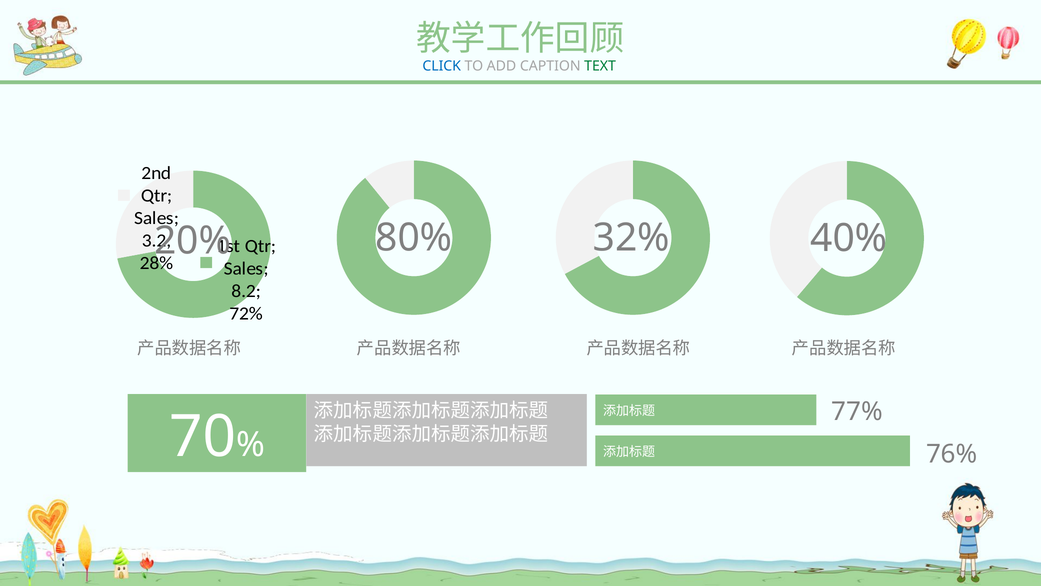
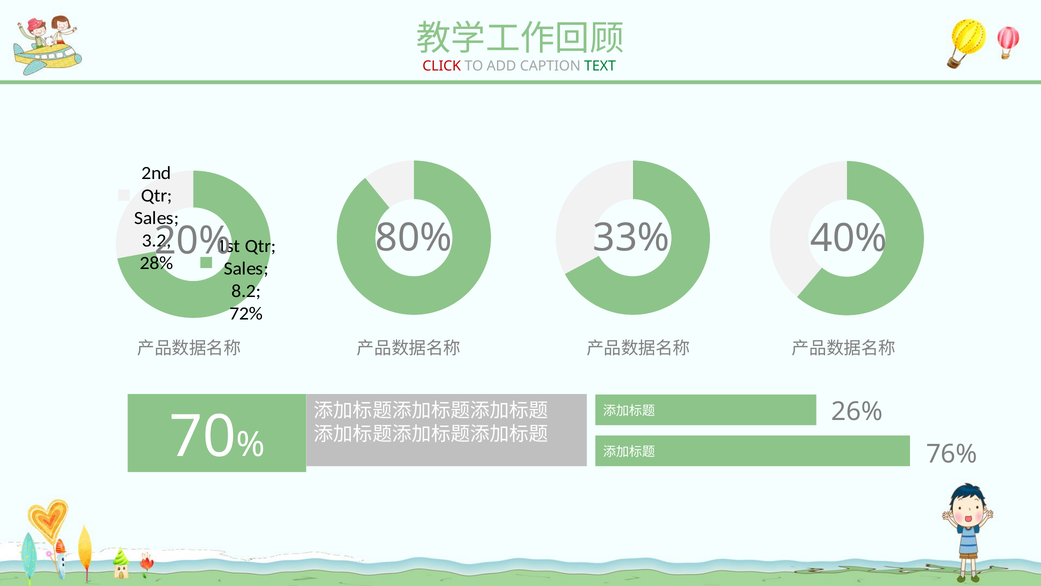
CLICK colour: blue -> red
32%: 32% -> 33%
77%: 77% -> 26%
